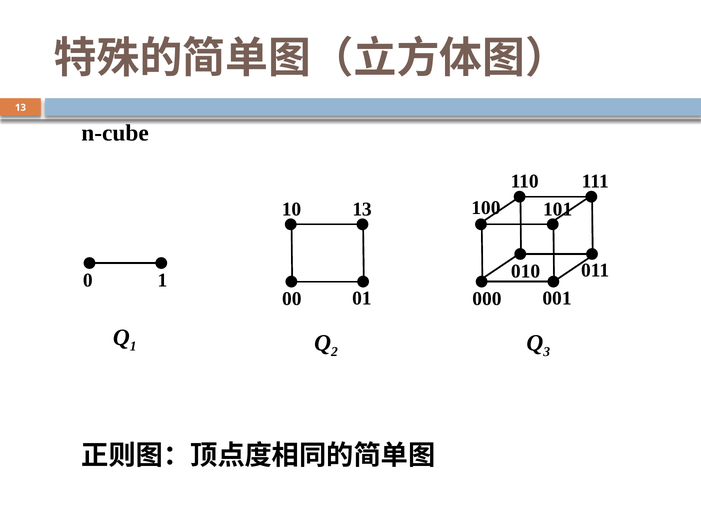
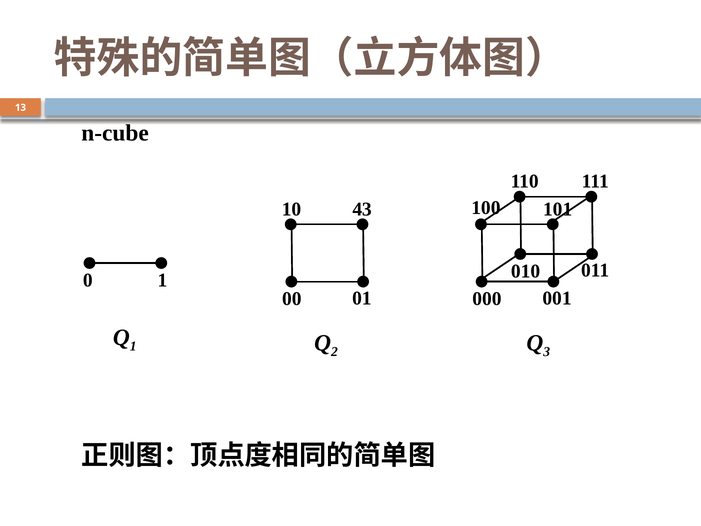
10 13: 13 -> 43
